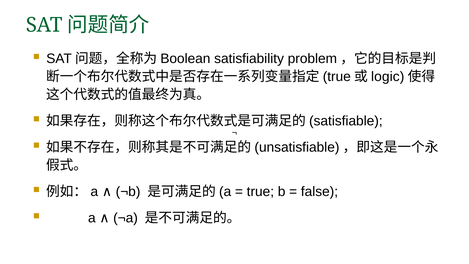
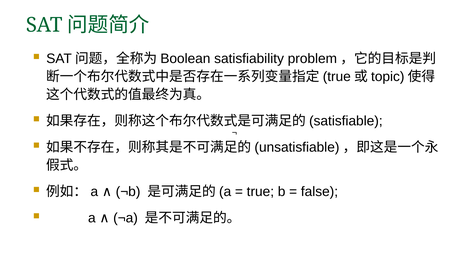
logic: logic -> topic
